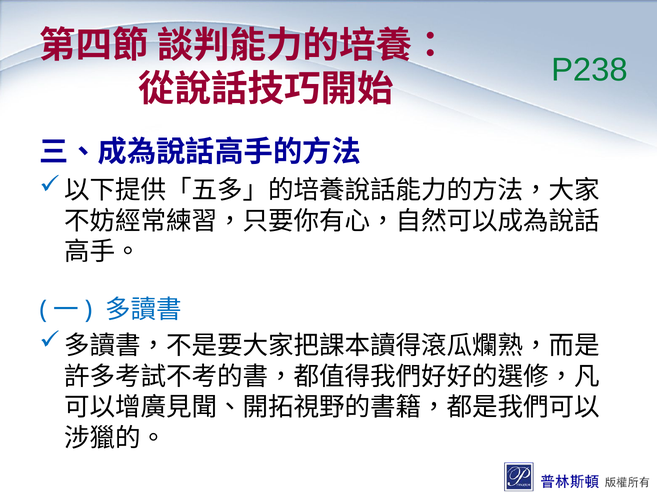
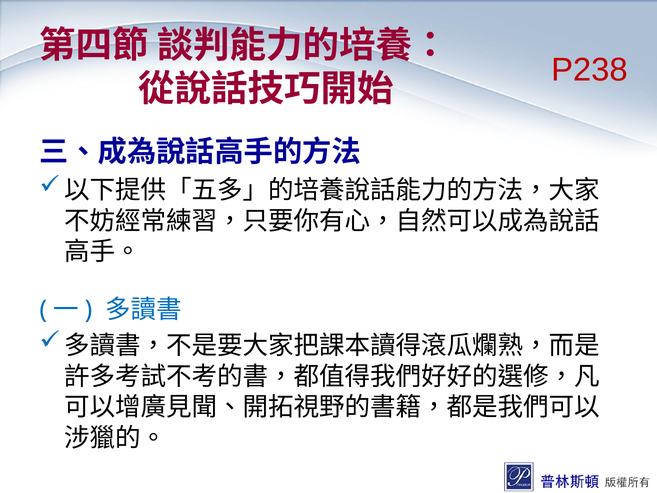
P238 colour: green -> red
